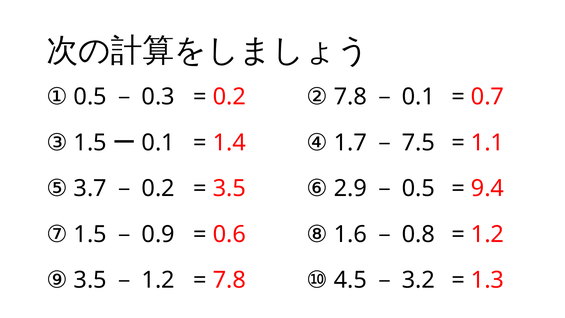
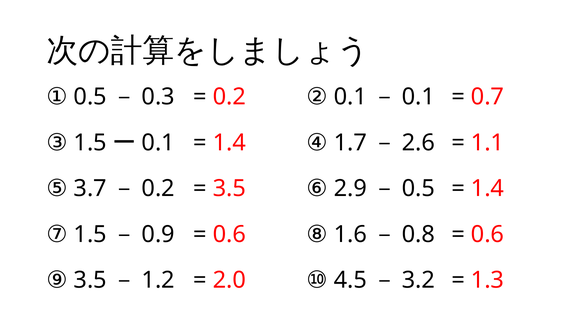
② 7.8: 7.8 -> 0.1
7.5: 7.5 -> 2.6
9.4 at (488, 188): 9.4 -> 1.4
1.2 at (488, 234): 1.2 -> 0.6
7.8 at (229, 280): 7.8 -> 2.0
